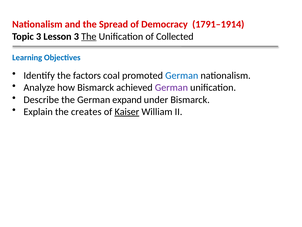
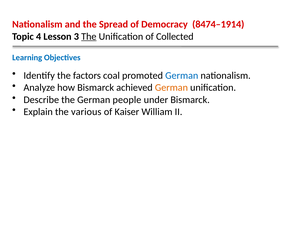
1791–1914: 1791–1914 -> 8474–1914
Topic 3: 3 -> 4
German at (171, 87) colour: purple -> orange
expand: expand -> people
creates: creates -> various
Kaiser underline: present -> none
